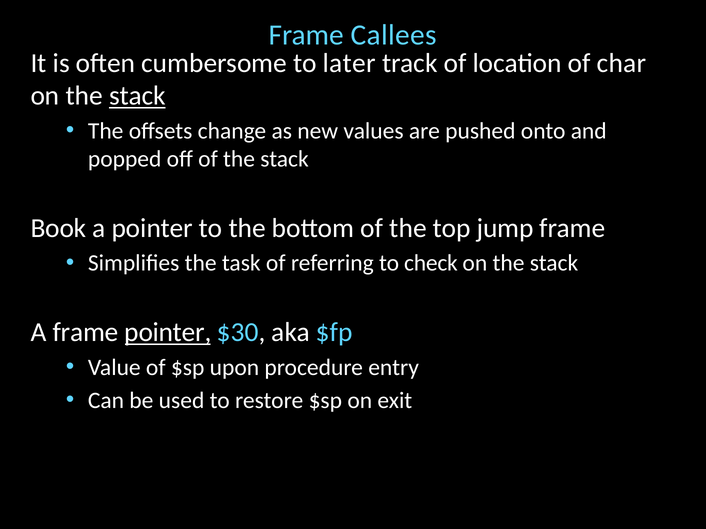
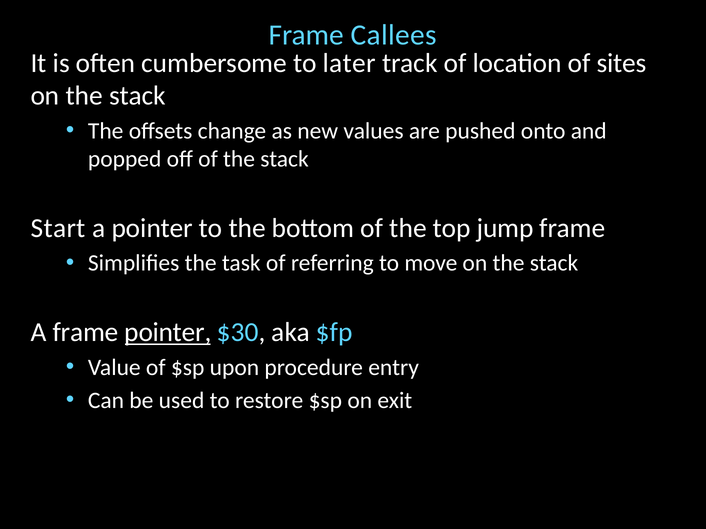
char: char -> sites
stack at (137, 96) underline: present -> none
Book: Book -> Start
check: check -> move
